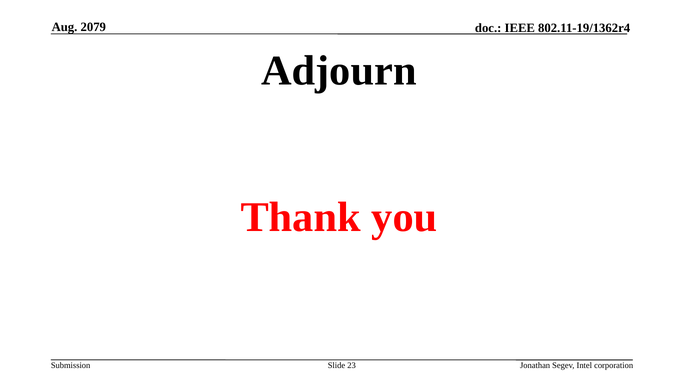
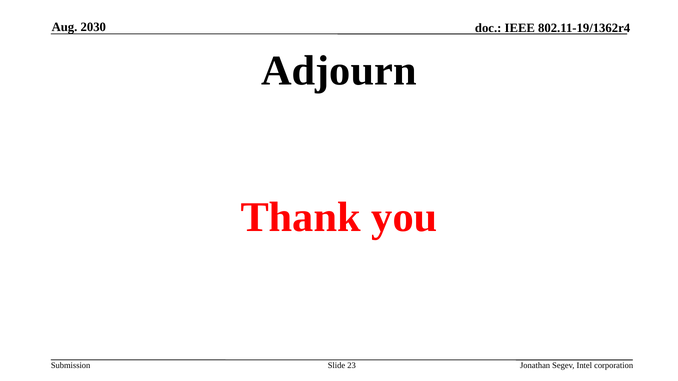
2079: 2079 -> 2030
